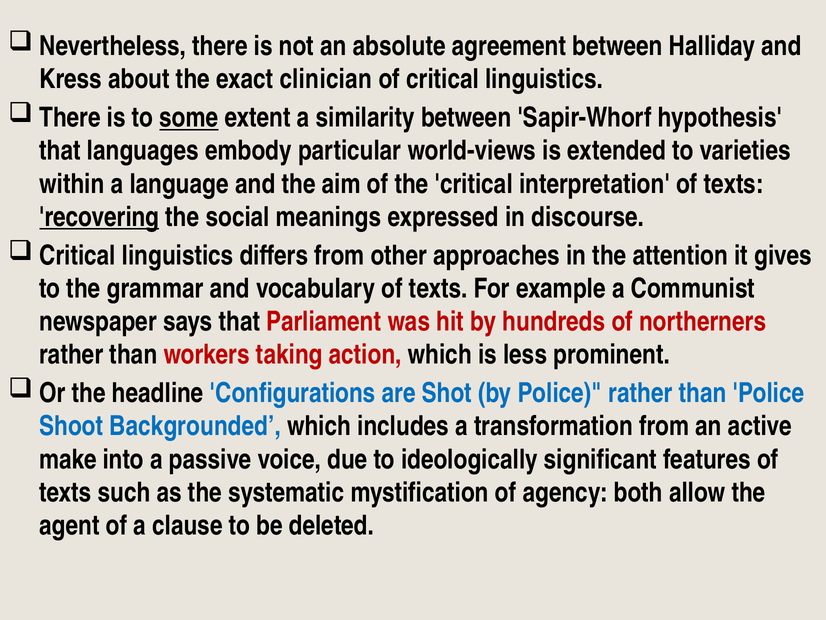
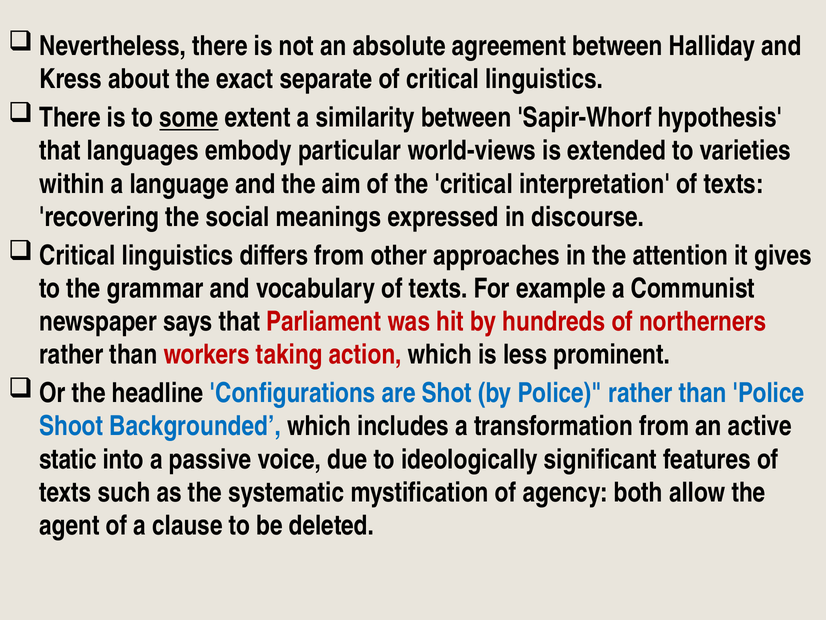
clinician: clinician -> separate
recovering underline: present -> none
make: make -> static
